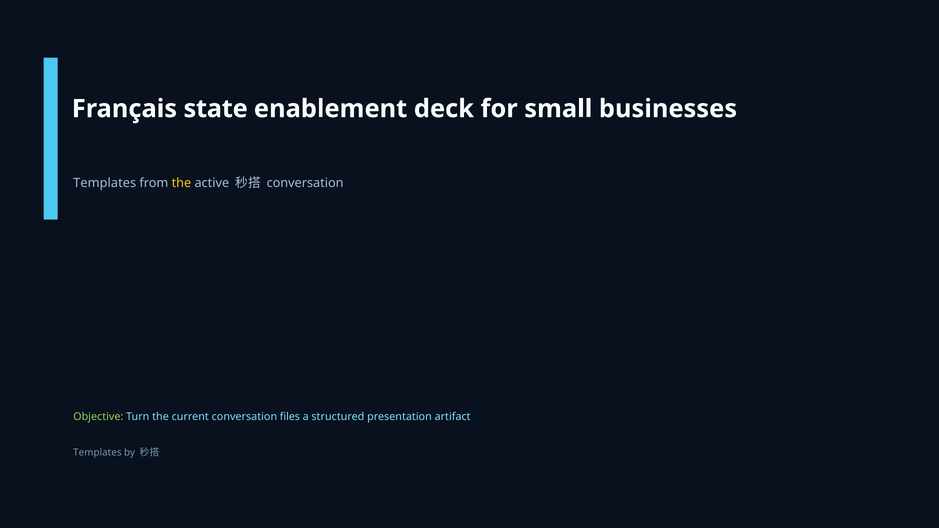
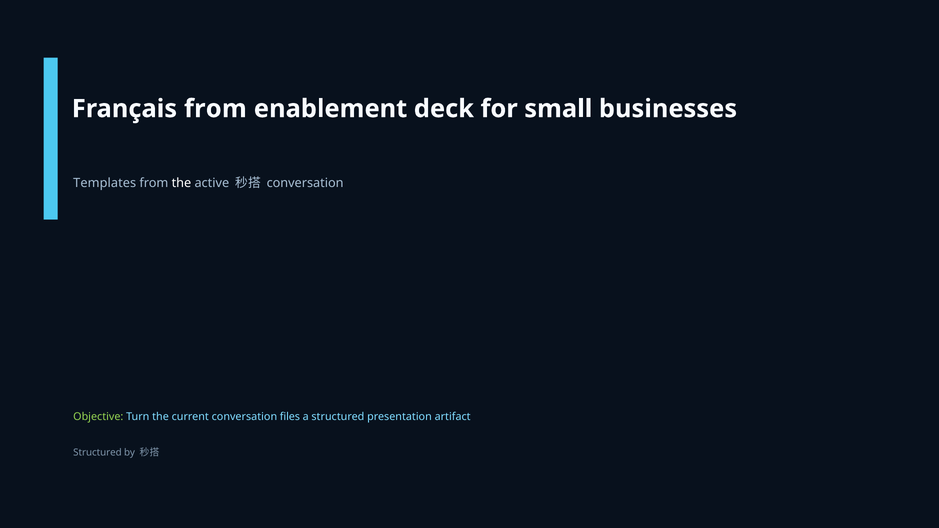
Français state: state -> from
the at (181, 183) colour: yellow -> white
Templates at (97, 453): Templates -> Structured
